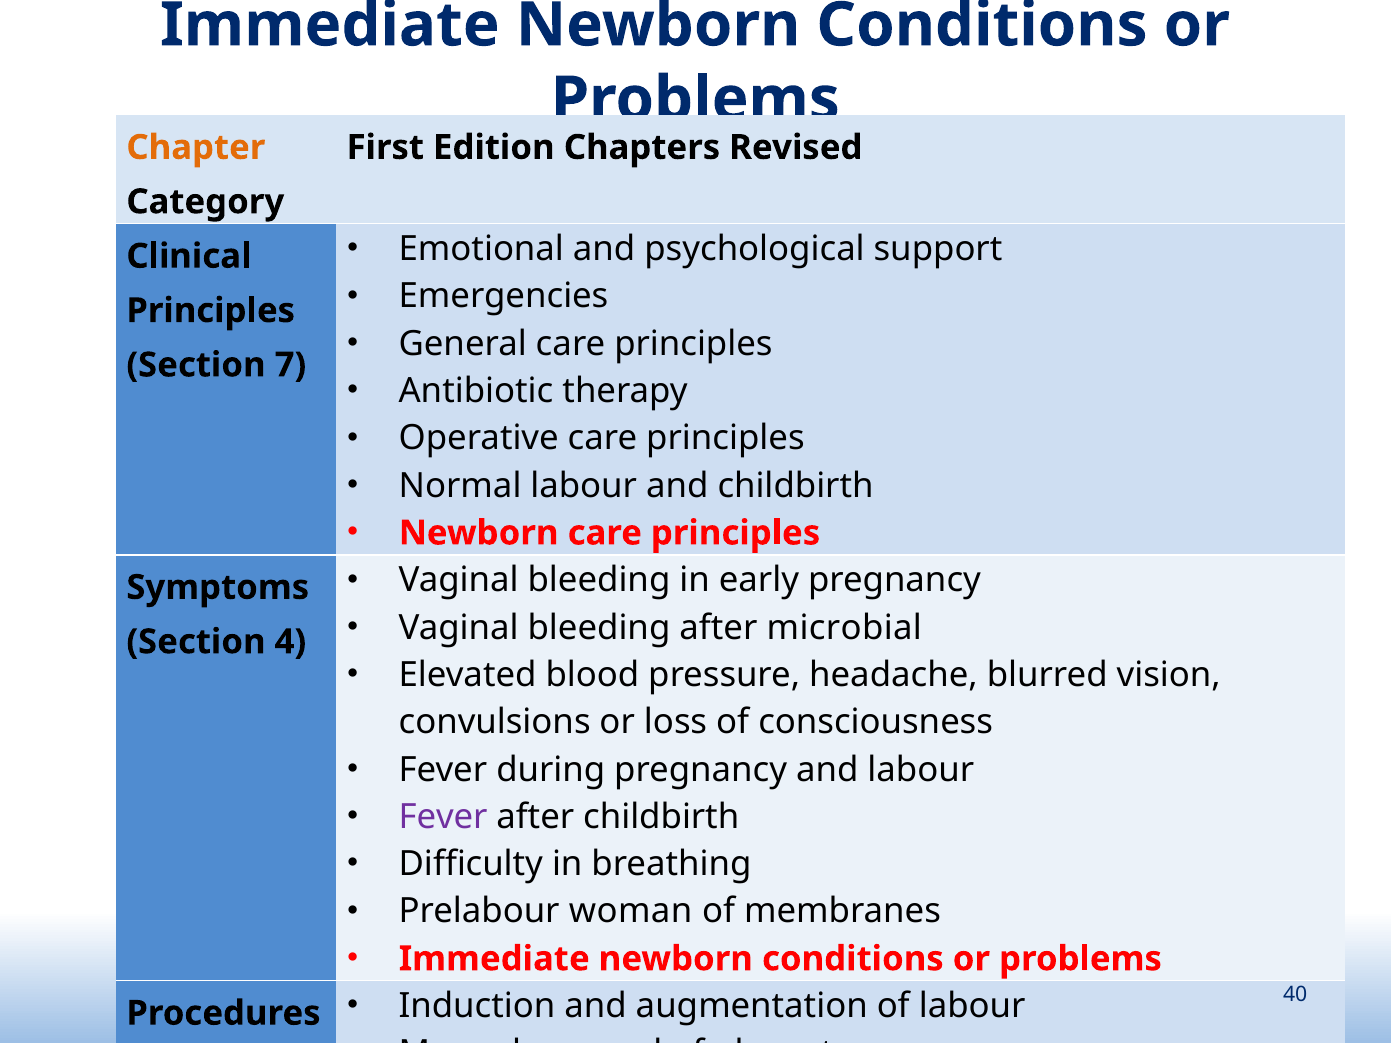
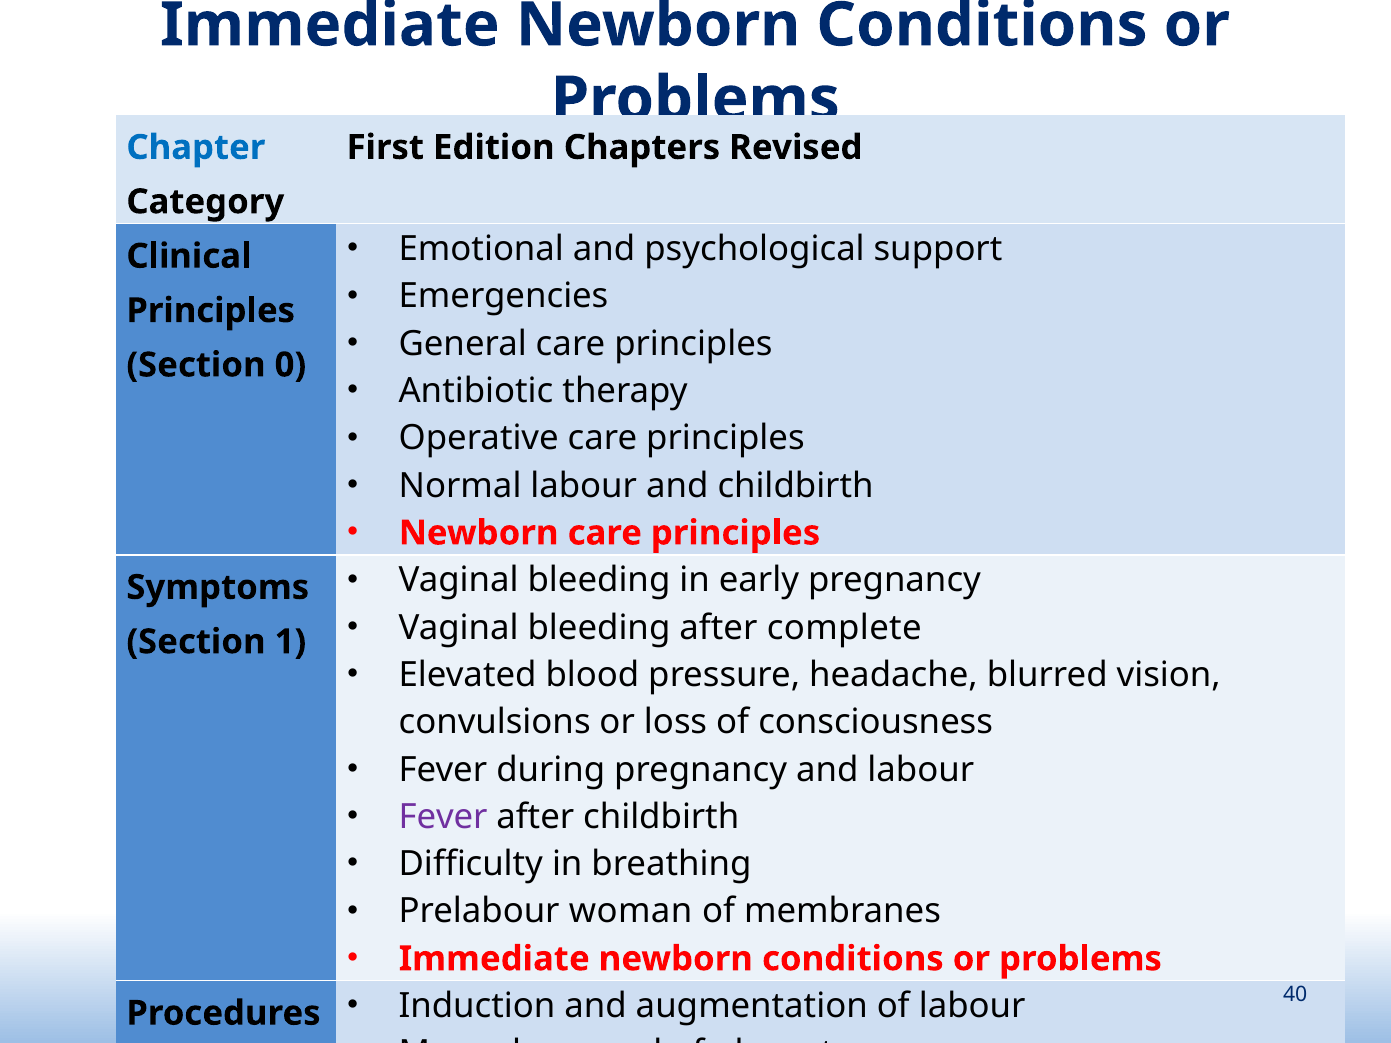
Chapter colour: orange -> blue
7: 7 -> 0
microbial: microbial -> complete
4: 4 -> 1
